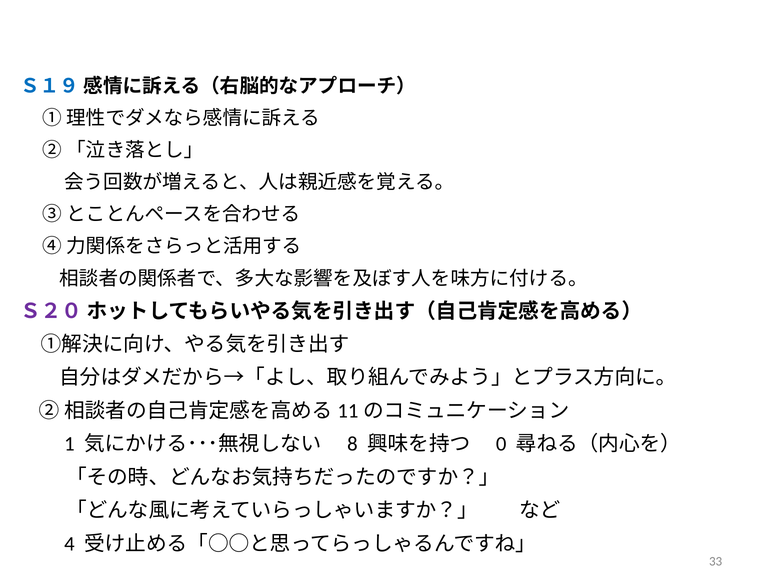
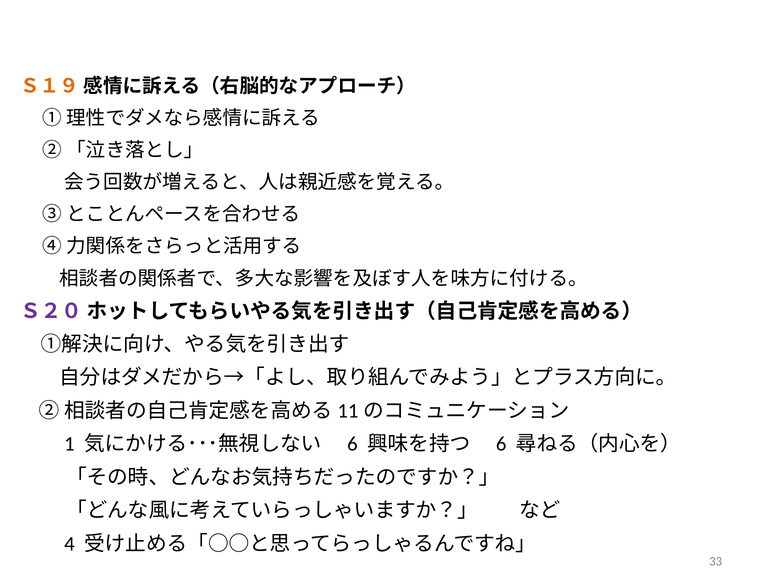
Ｓ１９ colour: blue -> orange
8 at (352, 444): 8 -> 6
0 at (501, 444): 0 -> 6
